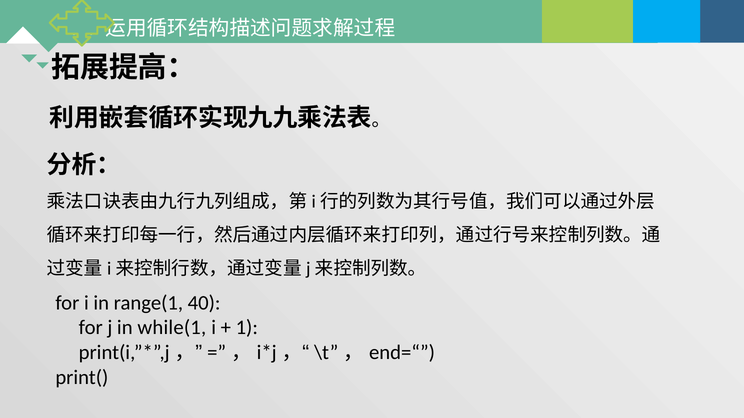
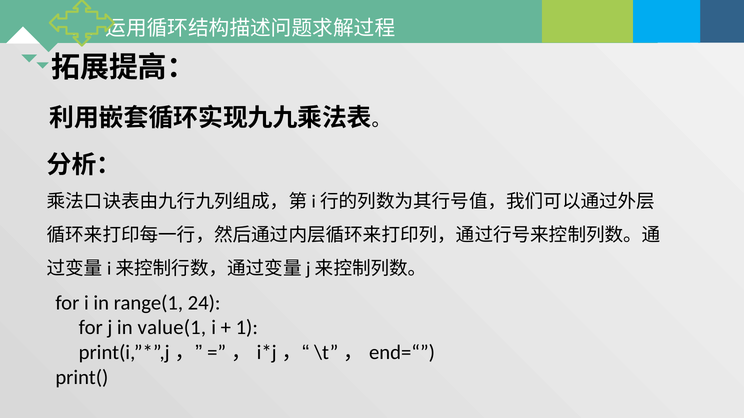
40: 40 -> 24
while(1: while(1 -> value(1
